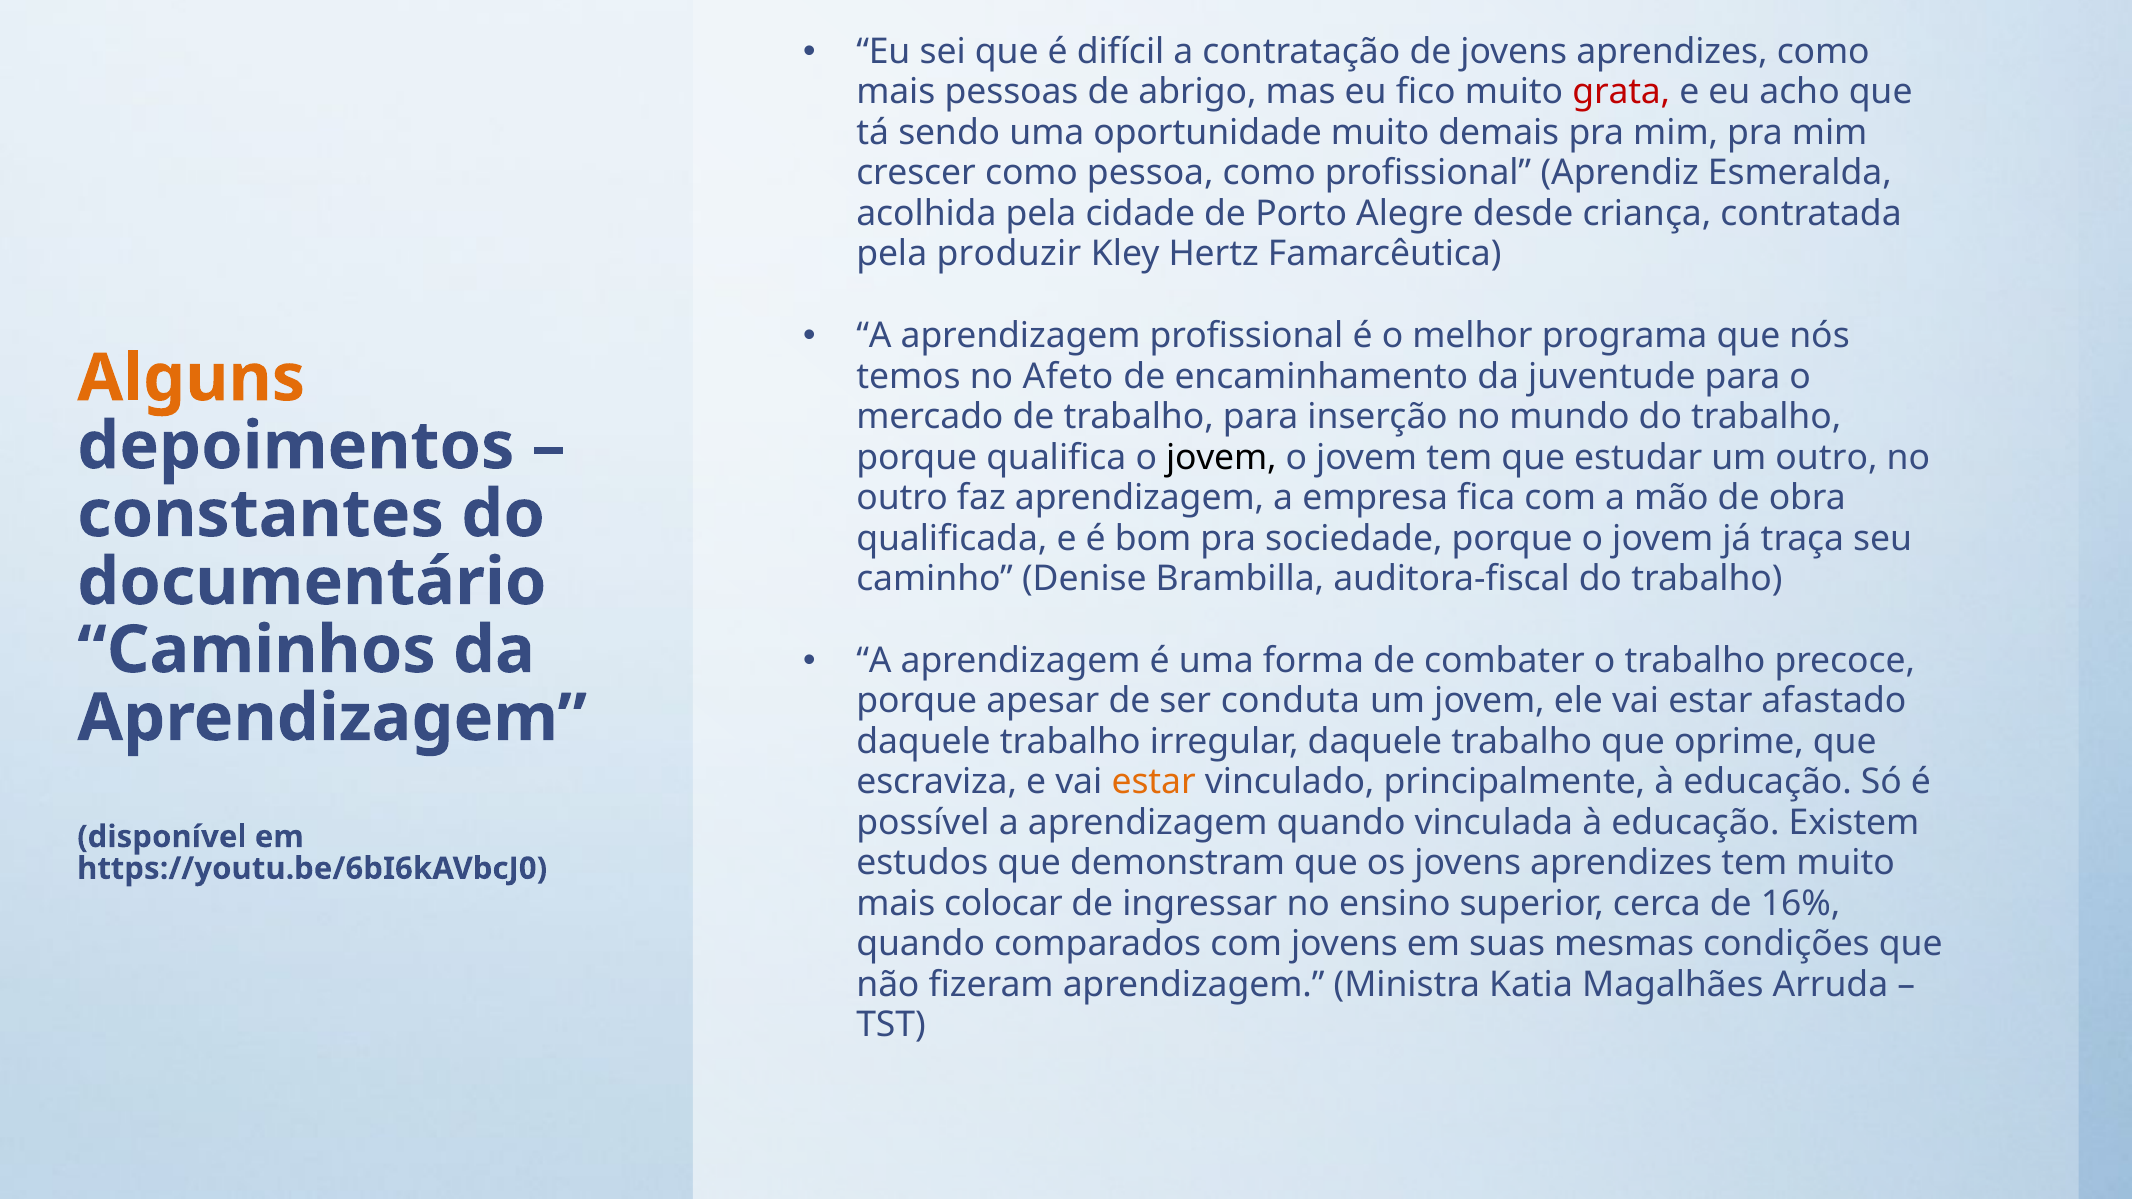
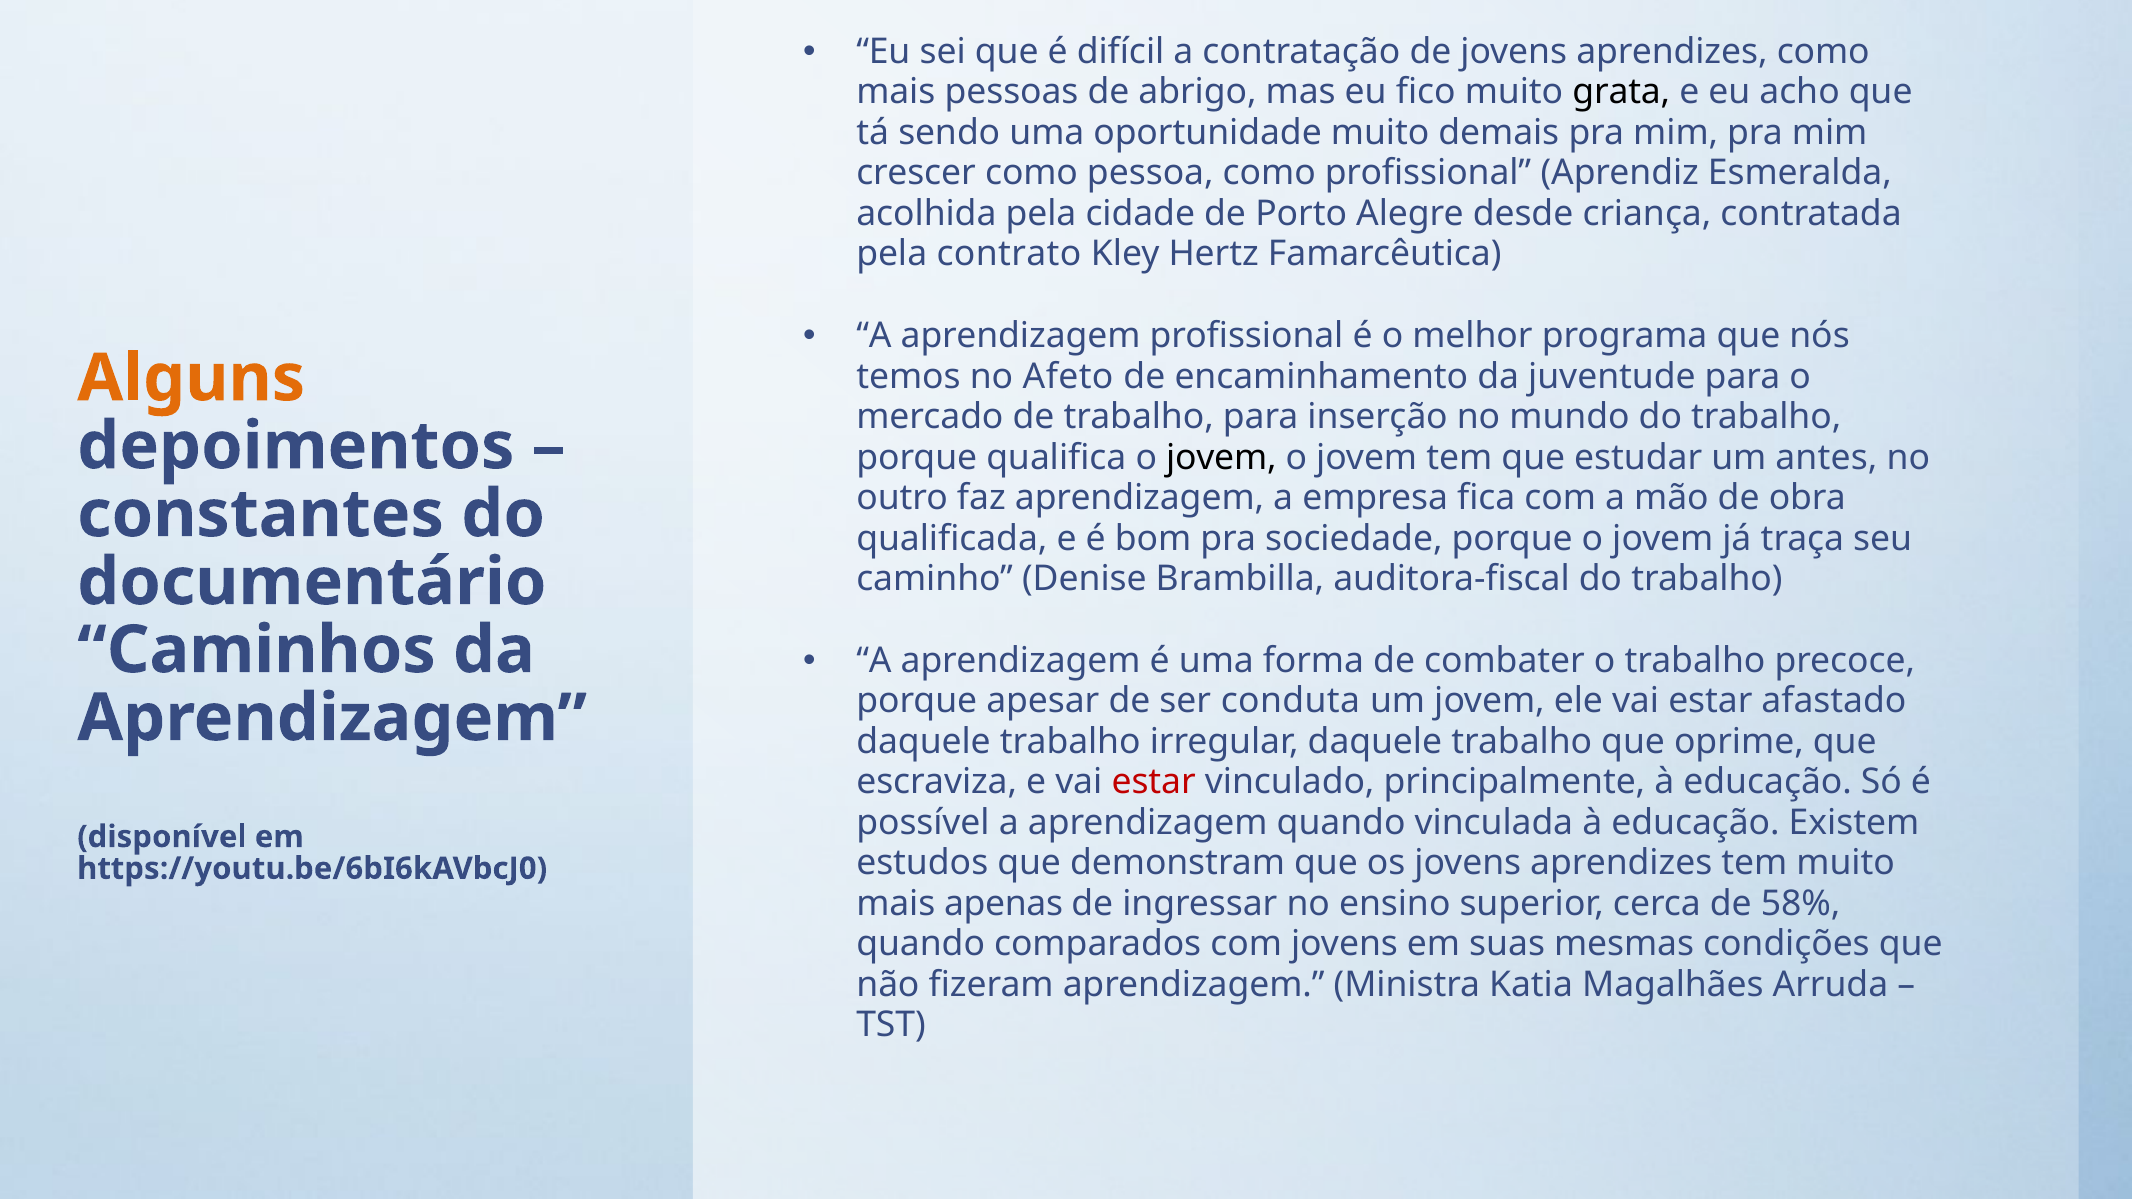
grata colour: red -> black
produzir: produzir -> contrato
um outro: outro -> antes
estar at (1154, 782) colour: orange -> red
colocar: colocar -> apenas
16%: 16% -> 58%
